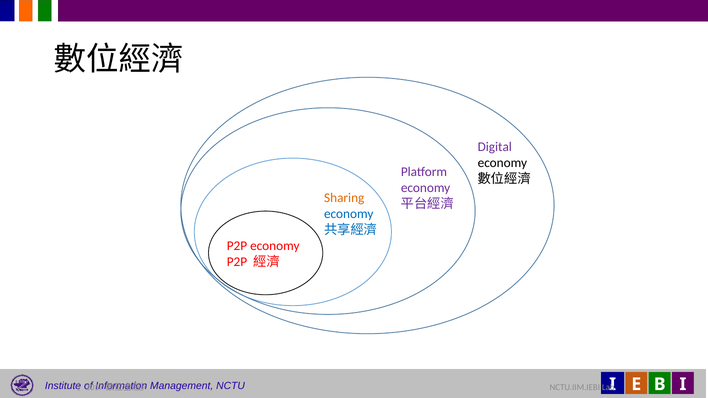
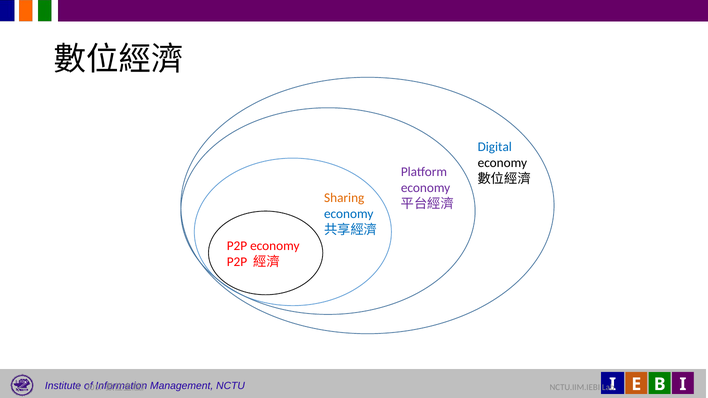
Digital colour: purple -> blue
